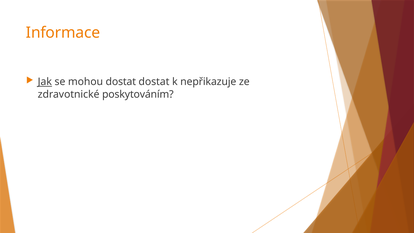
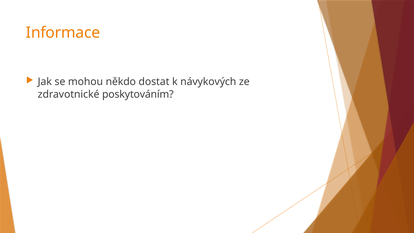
Jak underline: present -> none
mohou dostat: dostat -> někdo
nepřikazuje: nepřikazuje -> návykových
